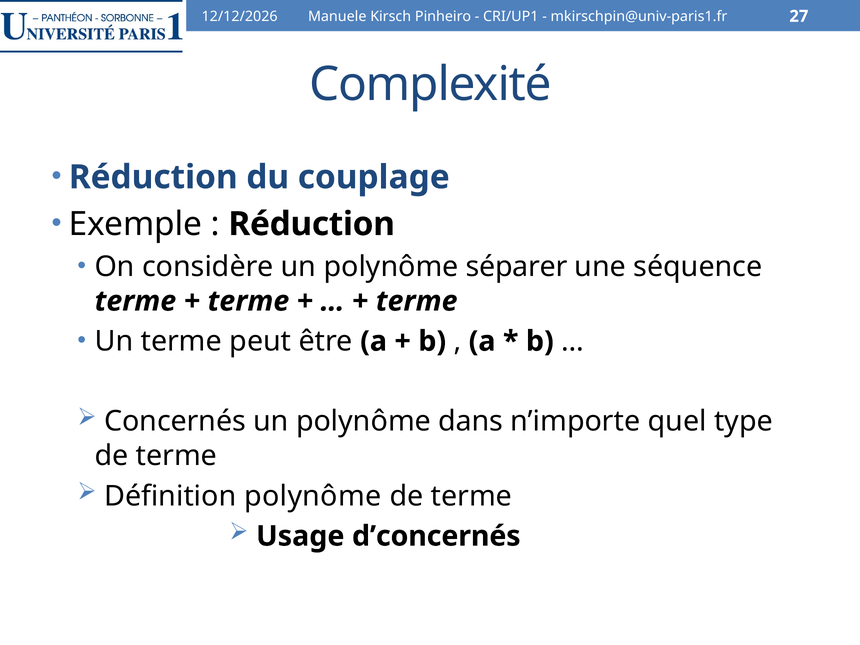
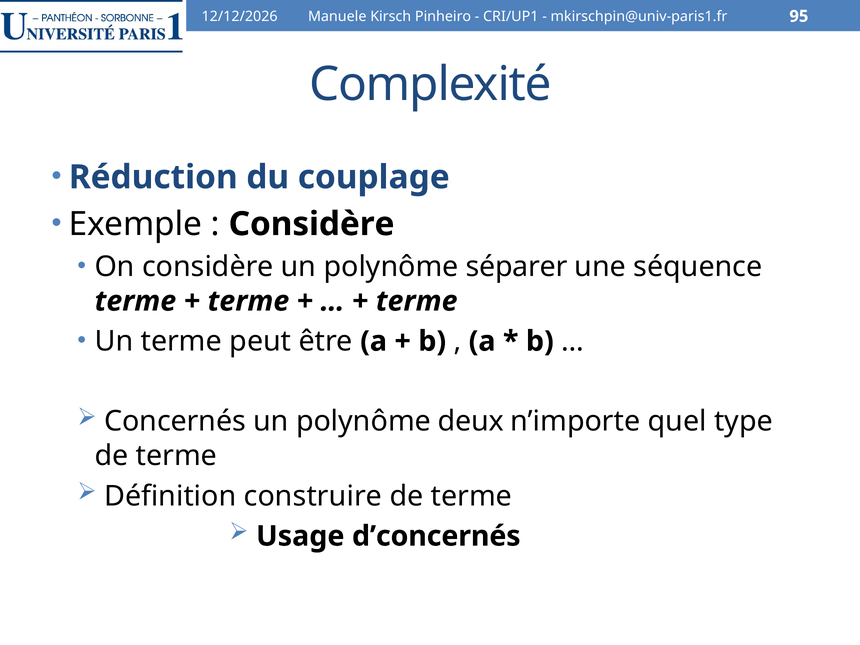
27: 27 -> 95
Réduction at (312, 224): Réduction -> Considère
dans: dans -> deux
Définition polynôme: polynôme -> construire
